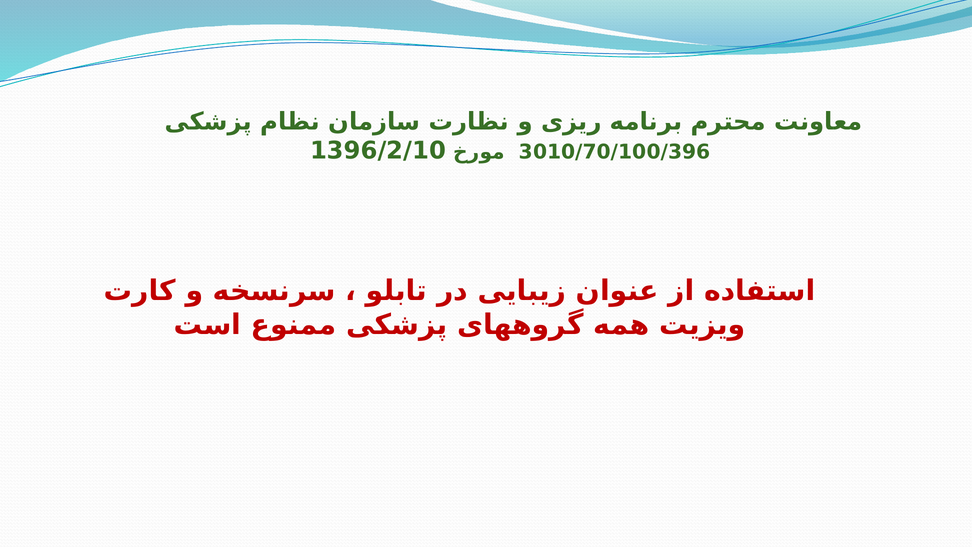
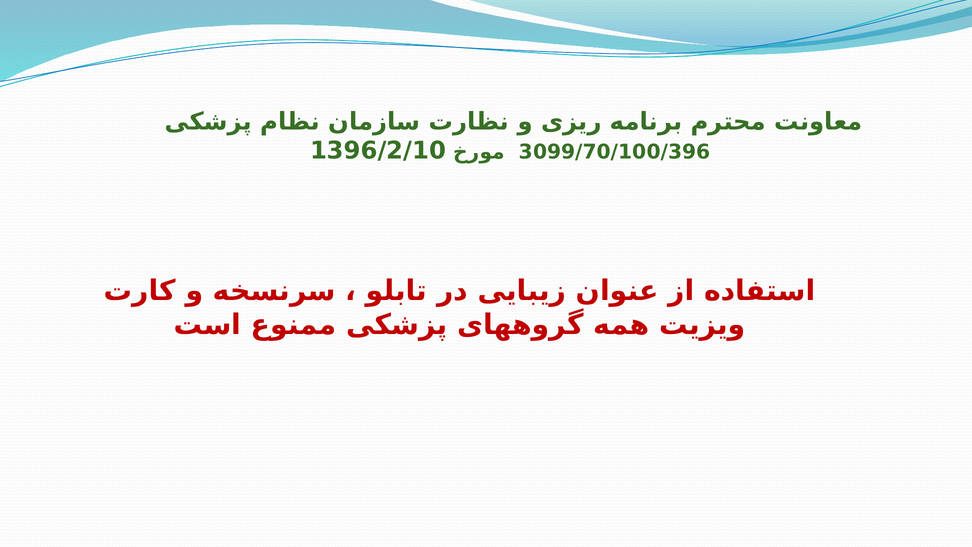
3010/70/100/396: 3010/70/100/396 -> 3099/70/100/396
